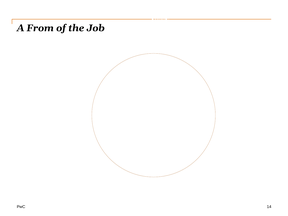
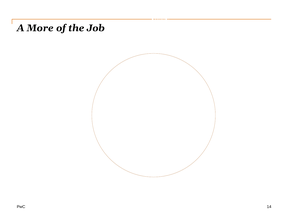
From: From -> More
